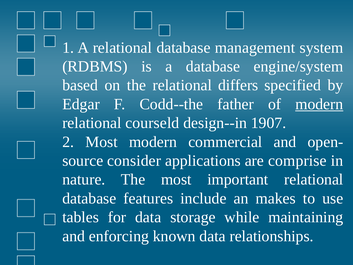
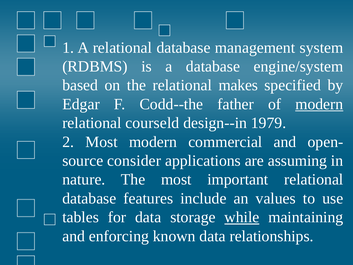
differs: differs -> makes
1907: 1907 -> 1979
comprise: comprise -> assuming
makes: makes -> values
while underline: none -> present
